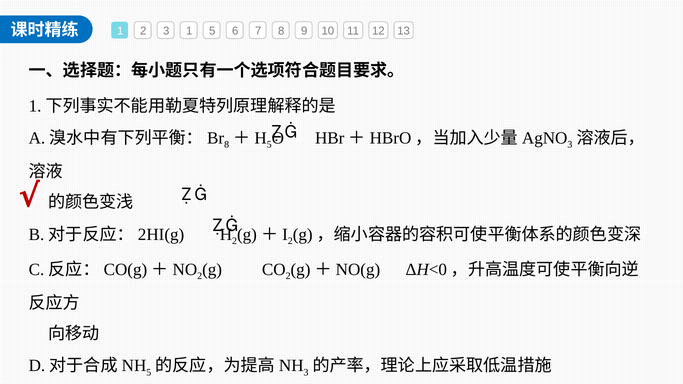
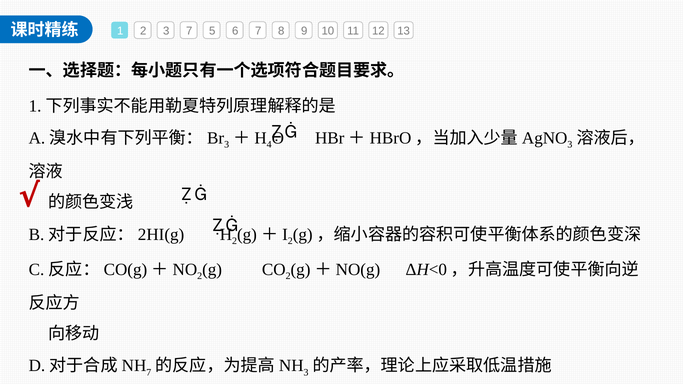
3 1: 1 -> 7
8 at (227, 145): 8 -> 3
5 at (269, 145): 5 -> 4
5 at (149, 373): 5 -> 7
